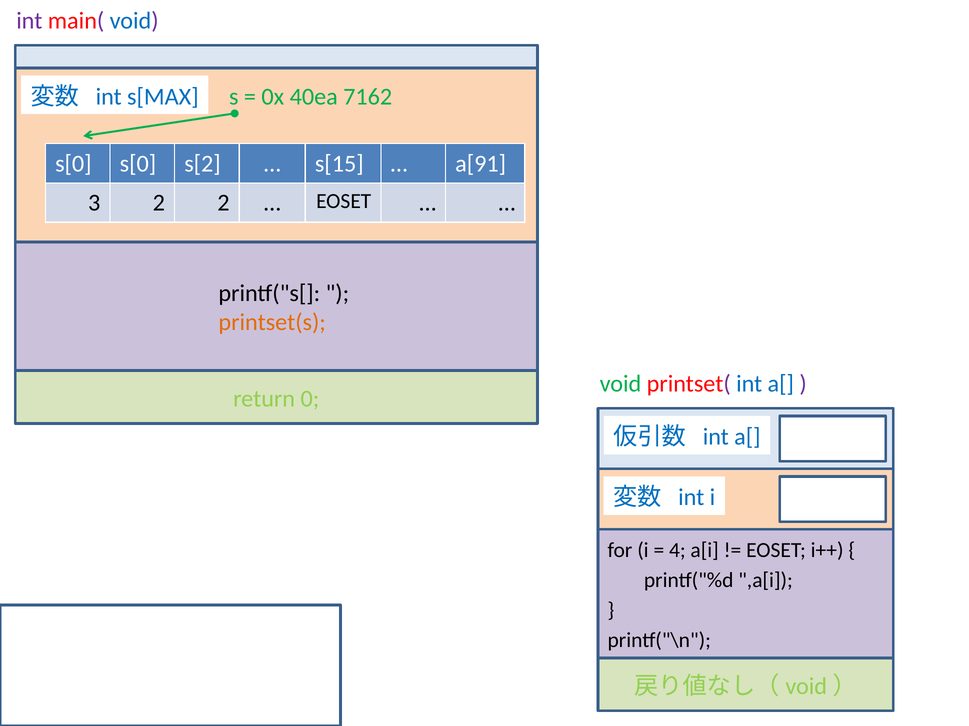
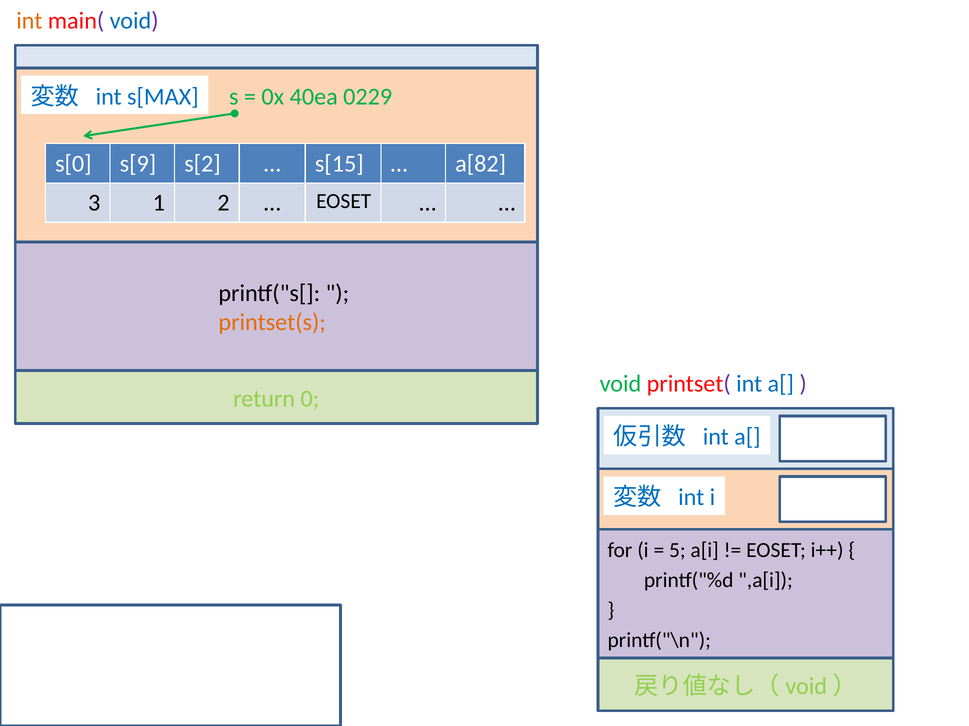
int at (29, 21) colour: purple -> orange
7162: 7162 -> 0229
s[0 s[0: s[0 -> s[9
a[91: a[91 -> a[82
3 2: 2 -> 1
4: 4 -> 5
